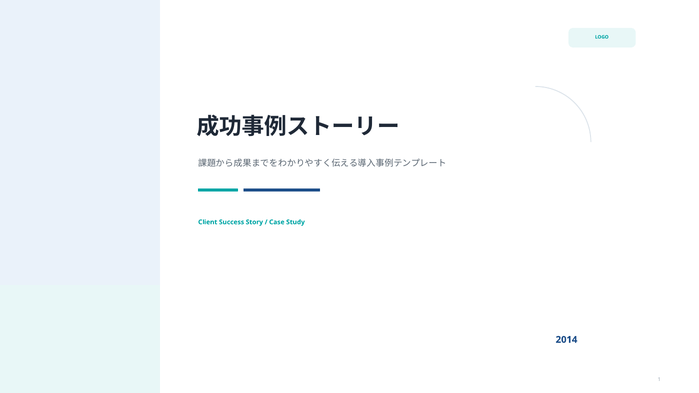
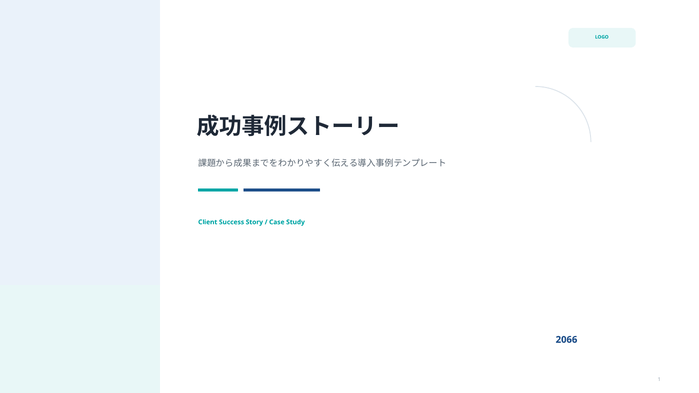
2014: 2014 -> 2066
